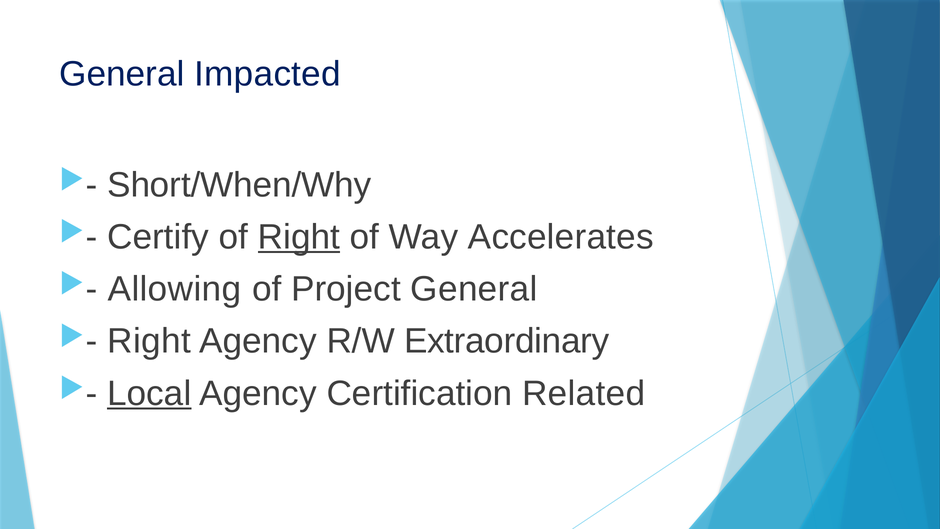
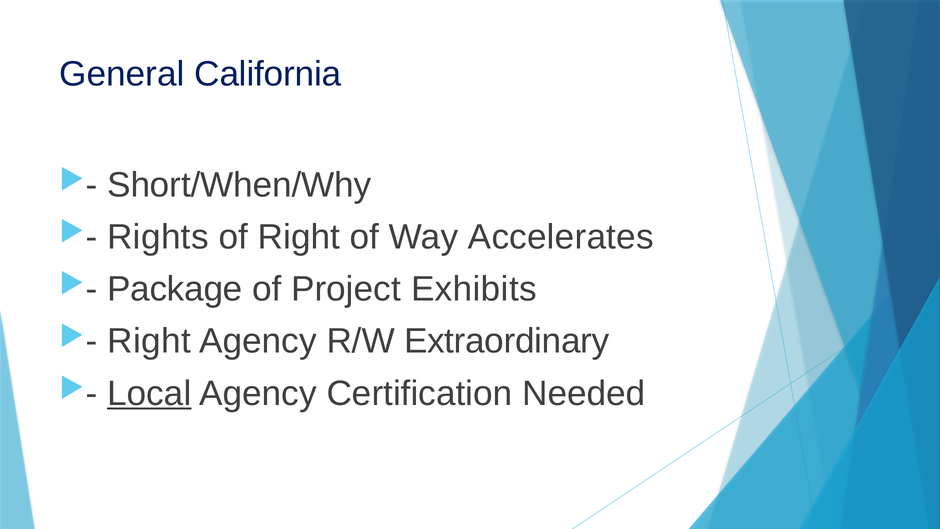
Impacted: Impacted -> California
Certify: Certify -> Rights
Right at (299, 237) underline: present -> none
Allowing: Allowing -> Package
Project General: General -> Exhibits
Related: Related -> Needed
